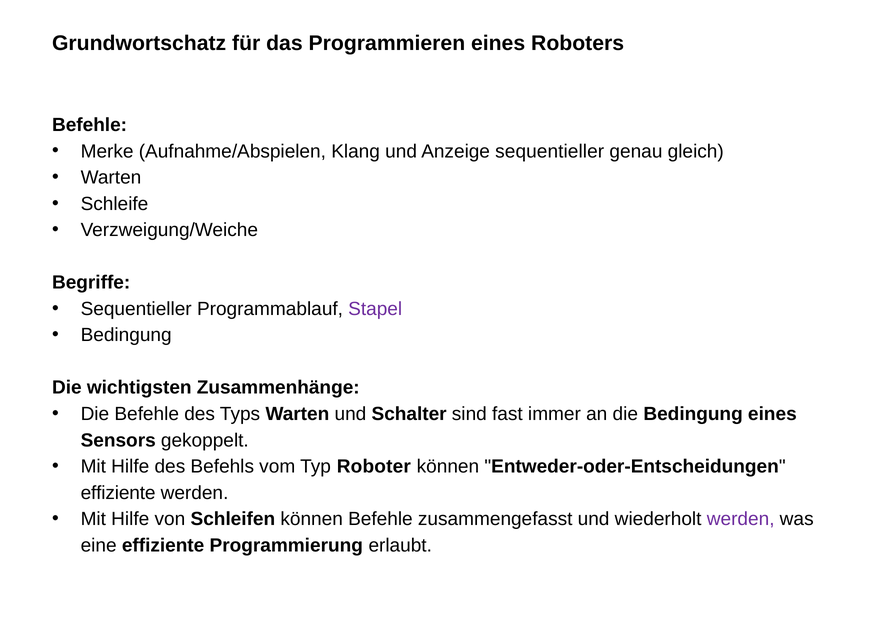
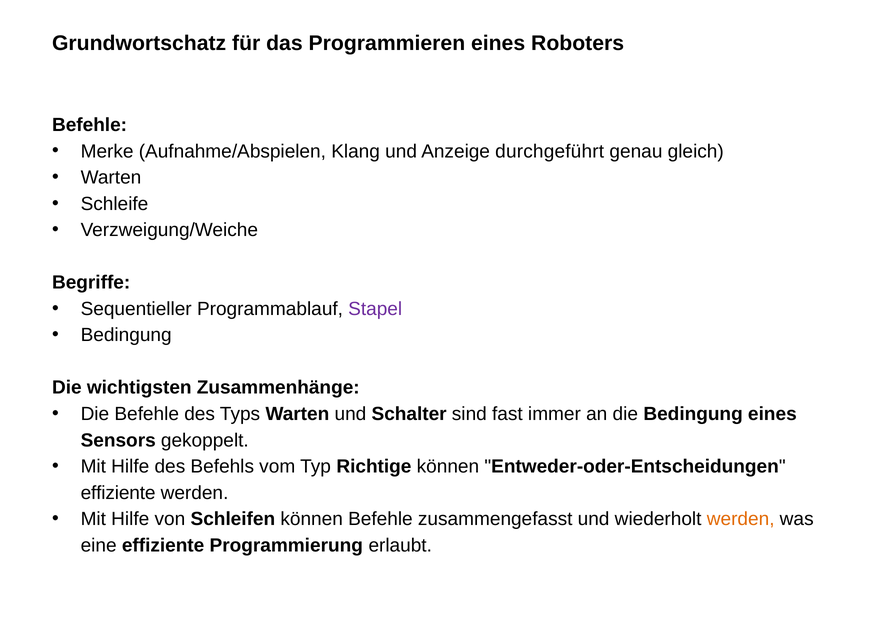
Anzeige sequentieller: sequentieller -> durchgeführt
Roboter: Roboter -> Richtige
werden at (741, 519) colour: purple -> orange
